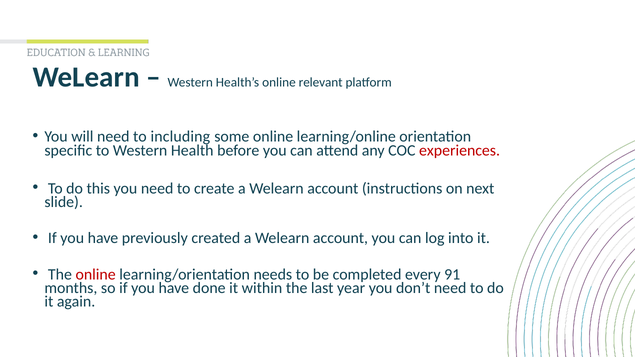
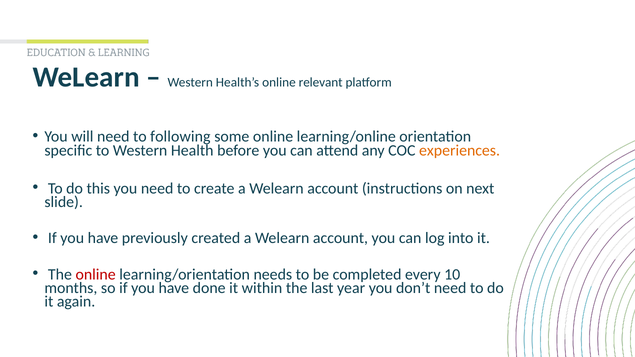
including: including -> following
experiences colour: red -> orange
91: 91 -> 10
